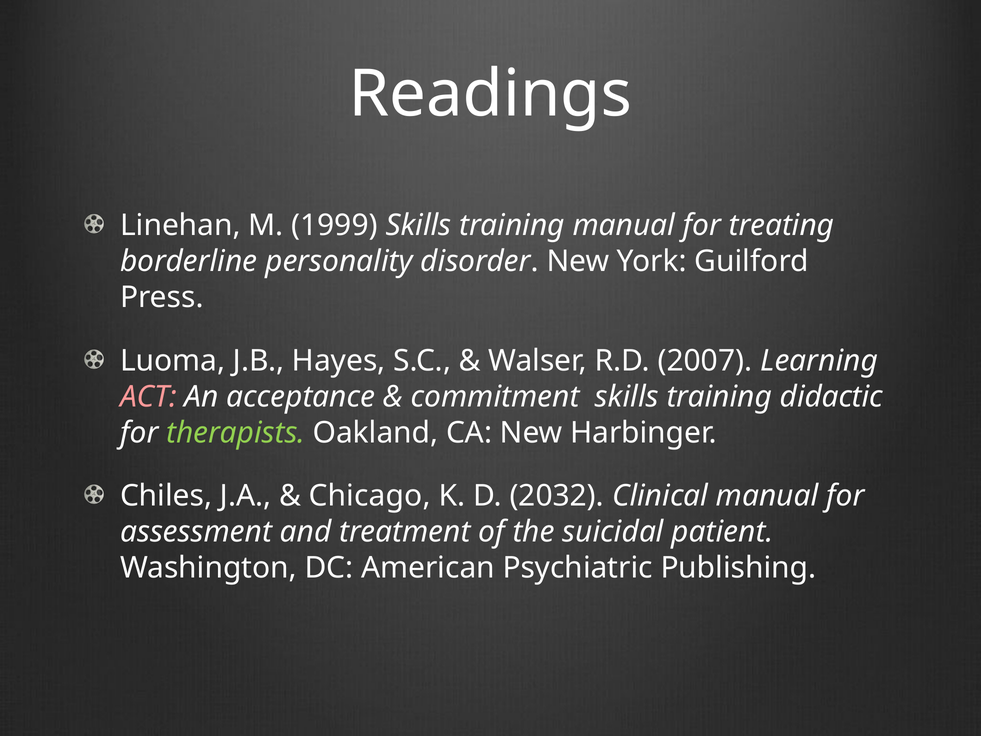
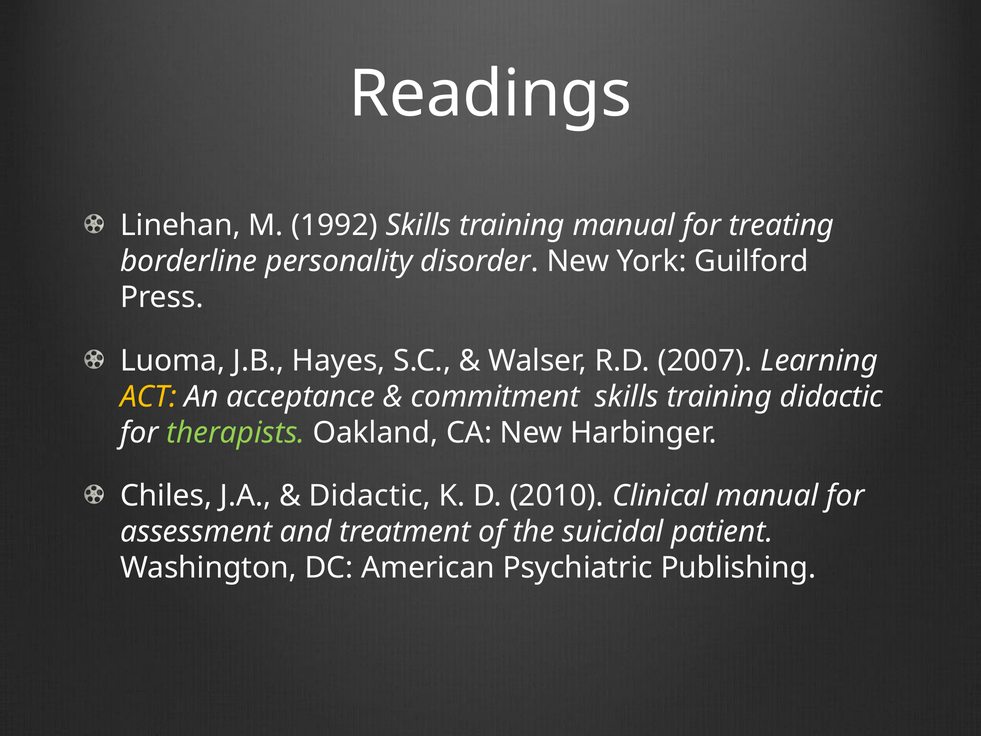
1999: 1999 -> 1992
ACT colour: pink -> yellow
Chicago at (370, 496): Chicago -> Didactic
2032: 2032 -> 2010
